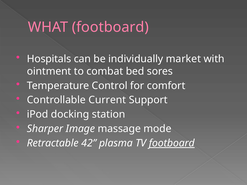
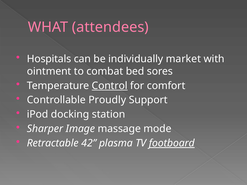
WHAT footboard: footboard -> attendees
Control underline: none -> present
Current: Current -> Proudly
